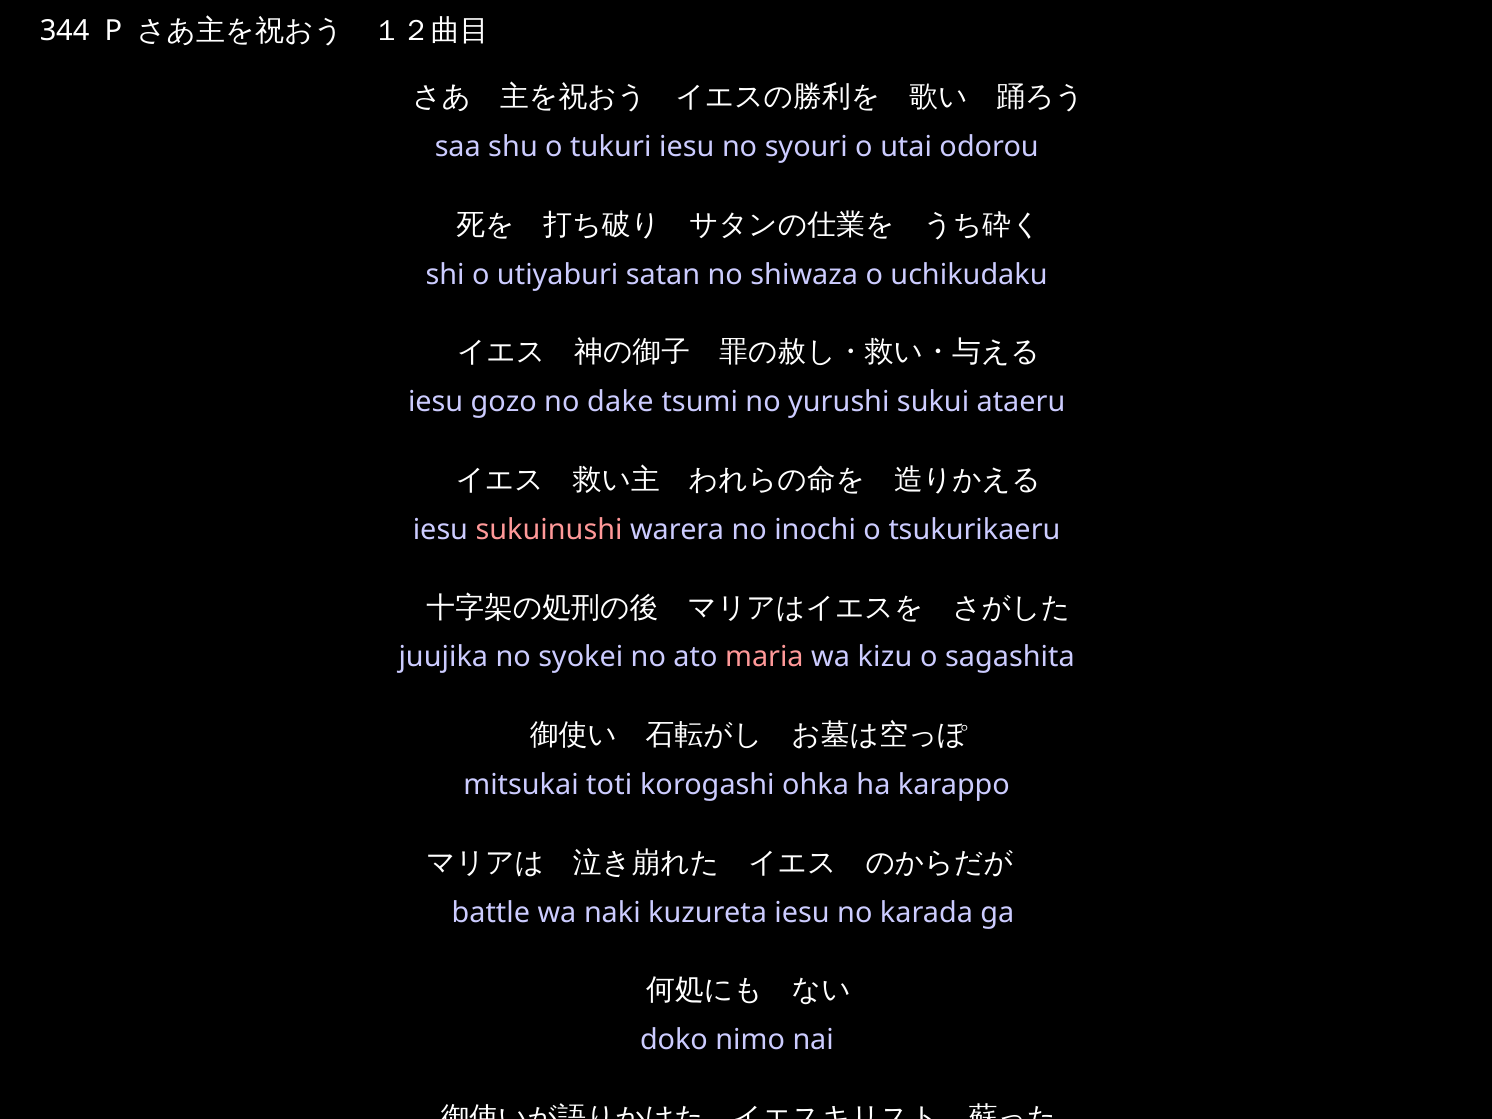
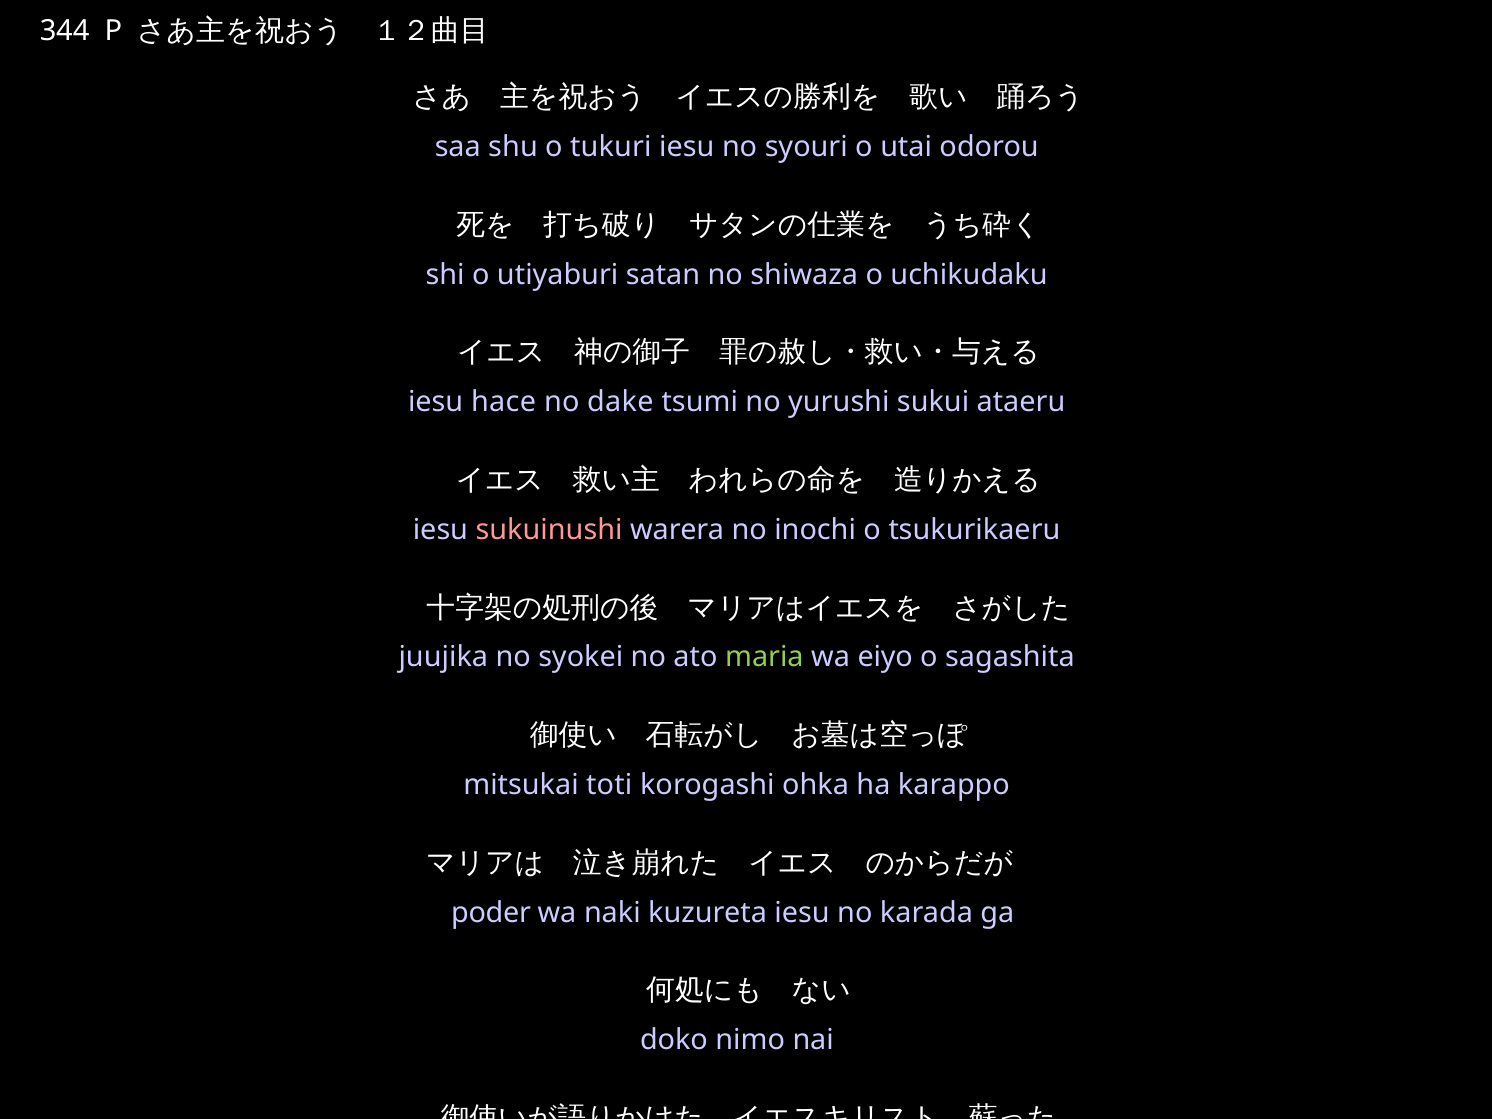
gozo: gozo -> hace
maria colour: pink -> light green
kizu: kizu -> eiyo
battle: battle -> poder
